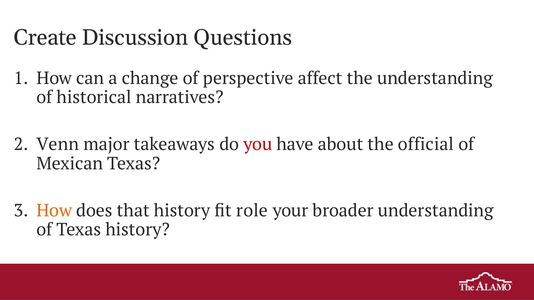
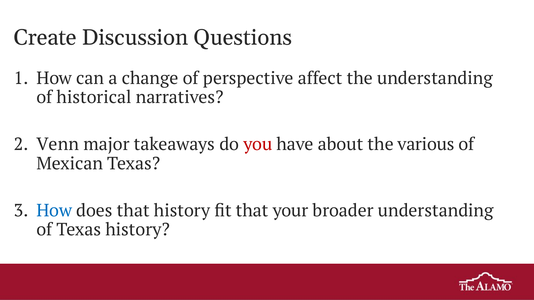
official: official -> various
How at (54, 211) colour: orange -> blue
fit role: role -> that
